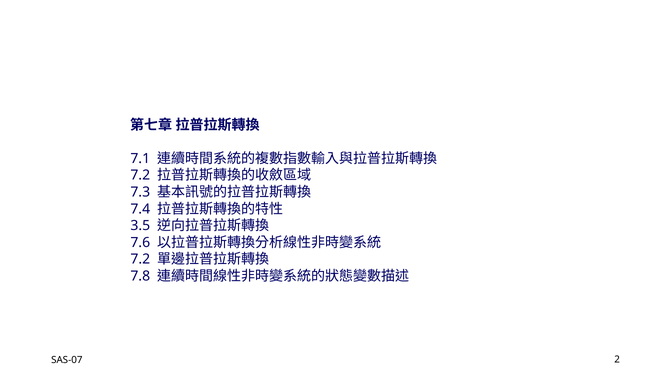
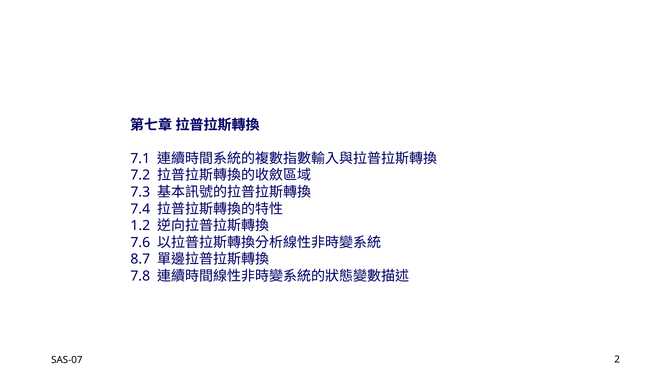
3.5: 3.5 -> 1.2
7.2 at (140, 259): 7.2 -> 8.7
